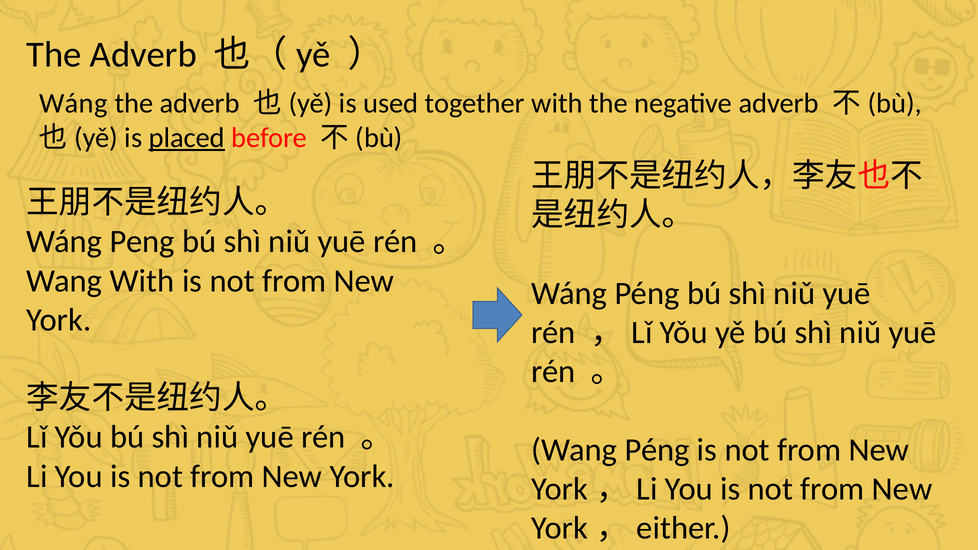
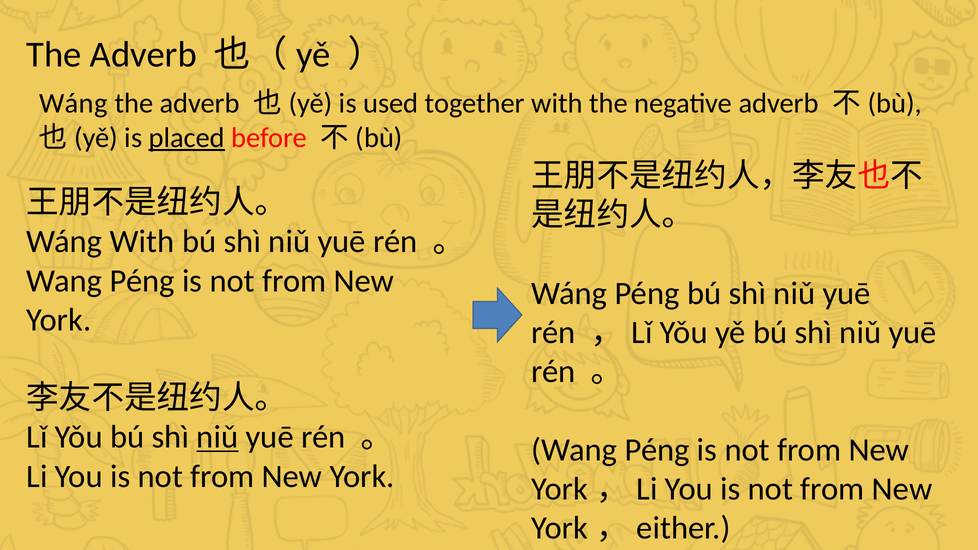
Wáng Peng: Peng -> With
With at (142, 281): With -> Péng
niǔ at (217, 437) underline: none -> present
